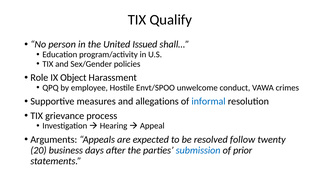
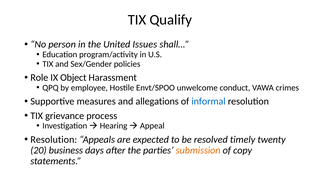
Issued: Issued -> Issues
Arguments at (54, 139): Arguments -> Resolution
follow: follow -> timely
submission colour: blue -> orange
prior: prior -> copy
